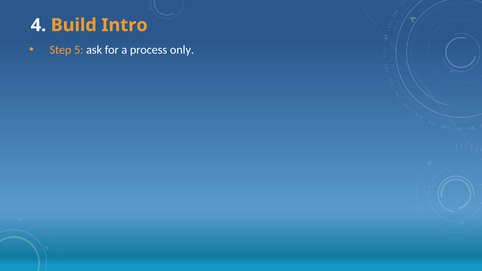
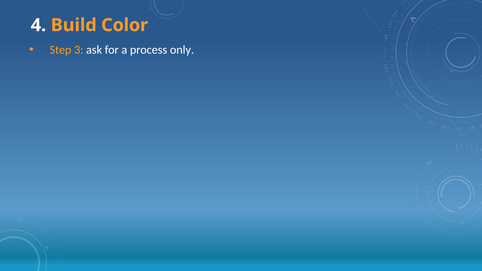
Intro: Intro -> Color
5: 5 -> 3
